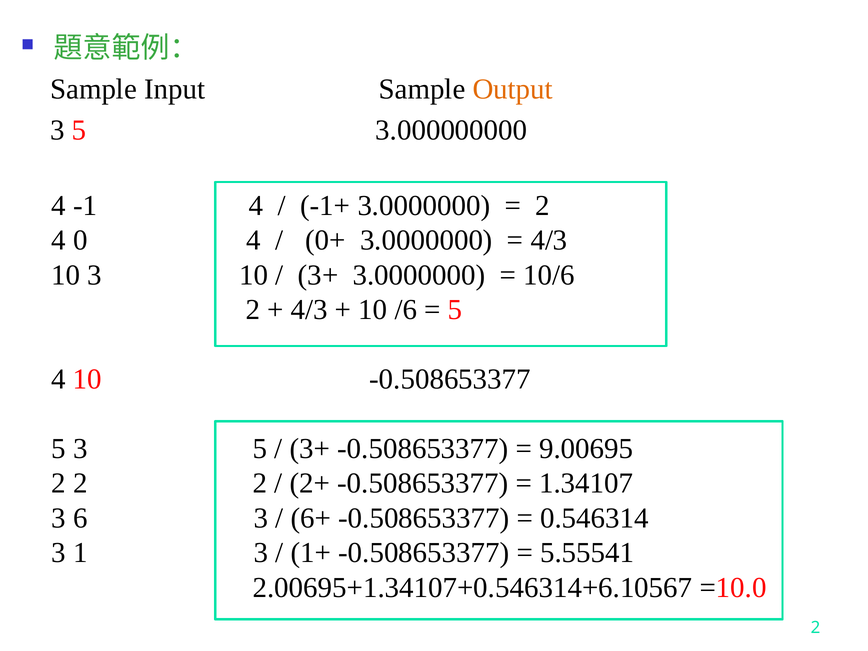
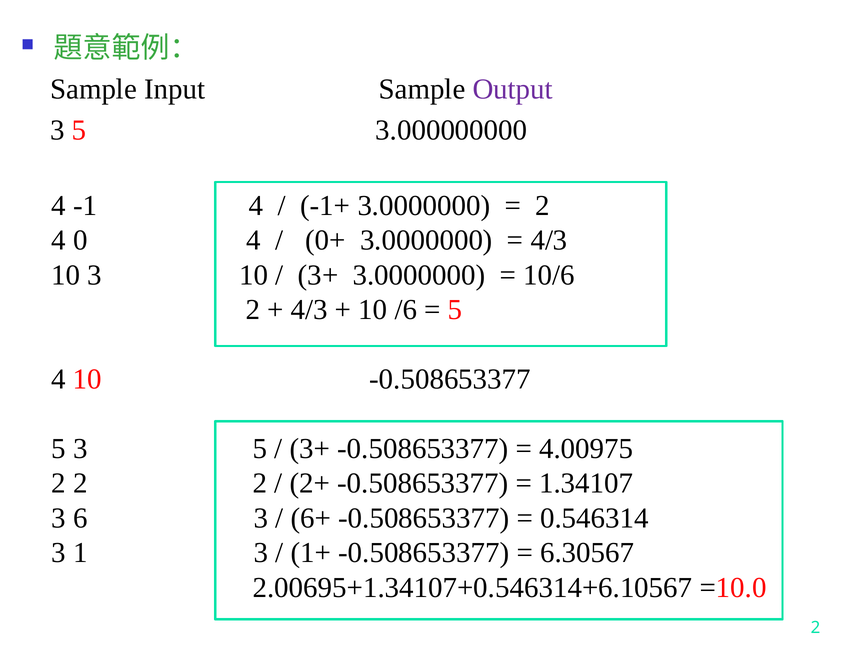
Output colour: orange -> purple
9.00695: 9.00695 -> 4.00975
5.55541: 5.55541 -> 6.30567
